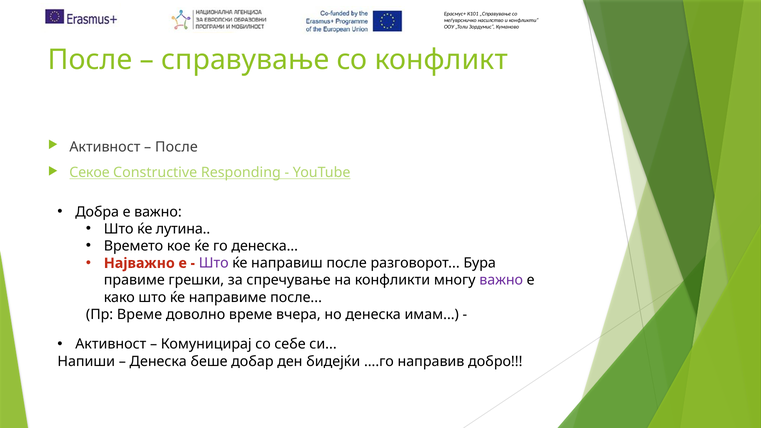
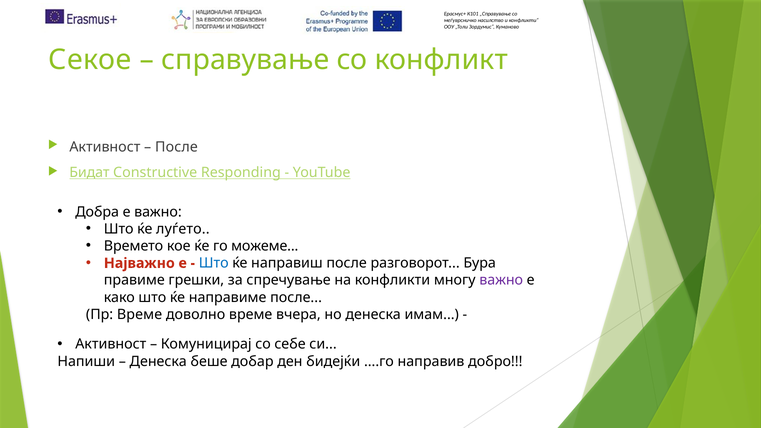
После at (90, 60): После -> Секое
Секое: Секое -> Бидат
лутина: лутина -> луѓето
го денеска: денеска -> можеме
Што at (214, 263) colour: purple -> blue
